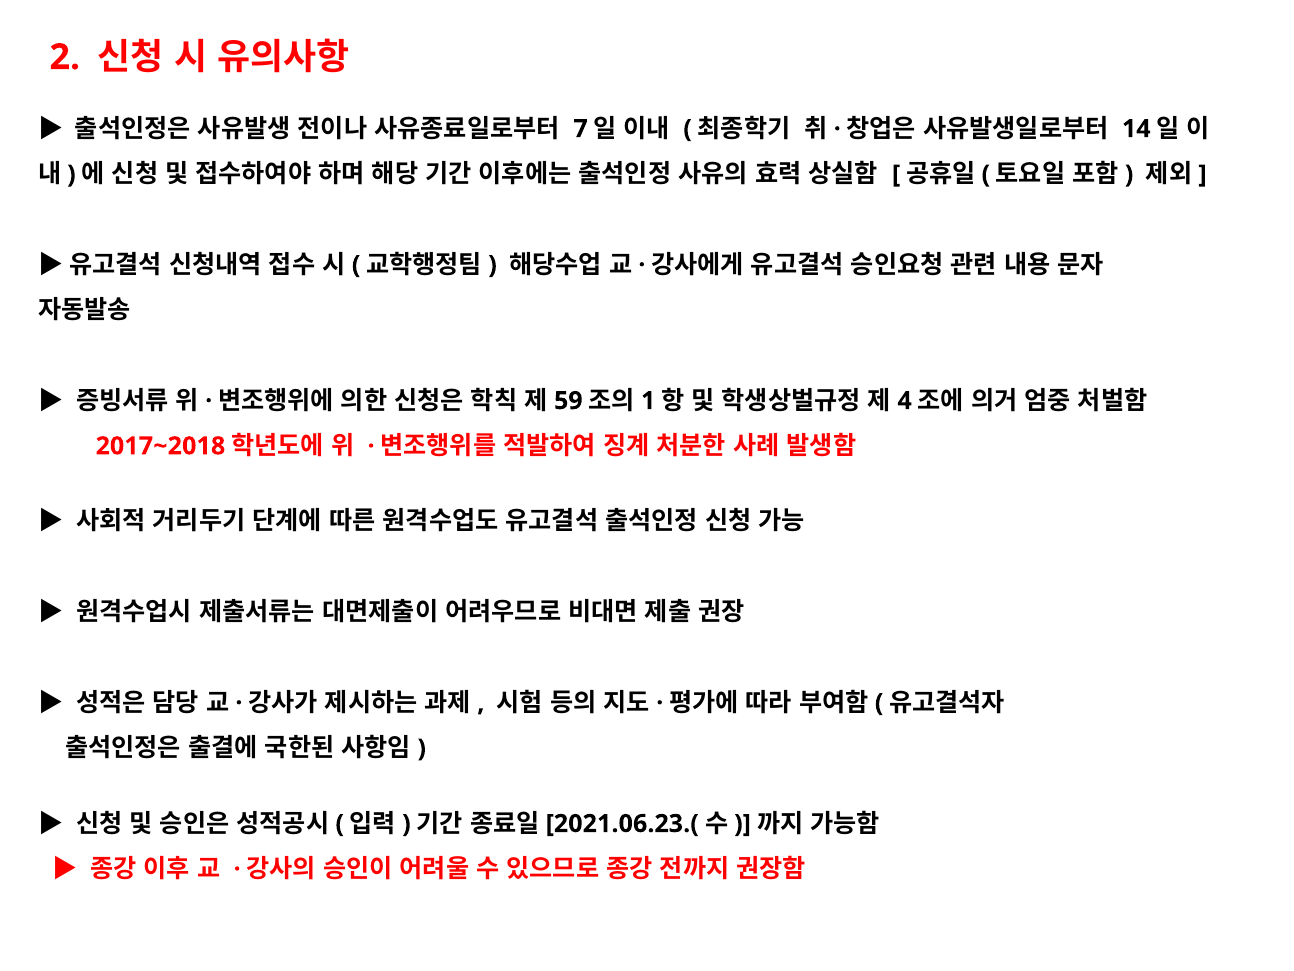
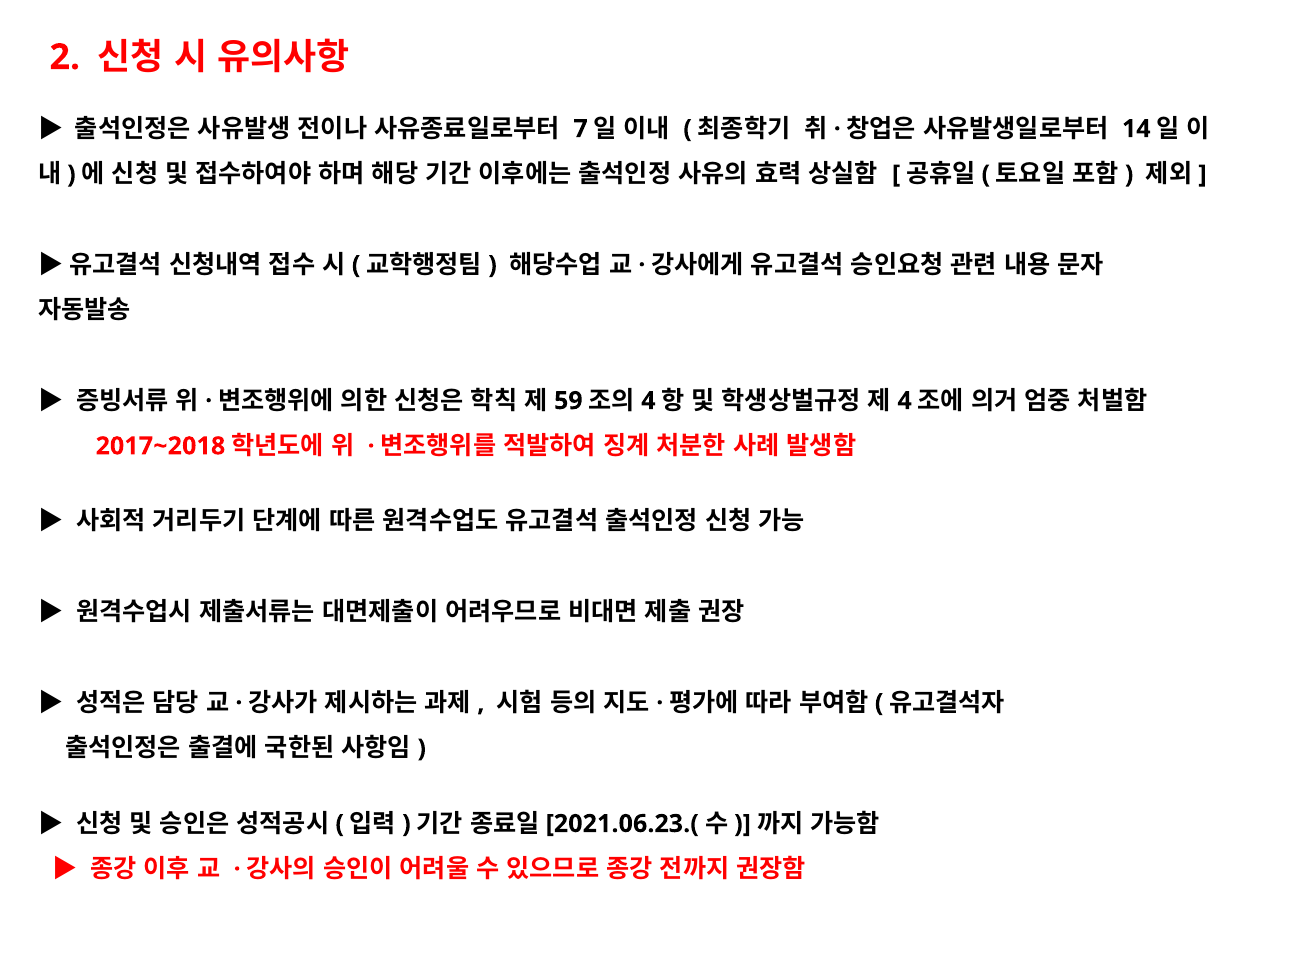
1 at (648, 401): 1 -> 4
